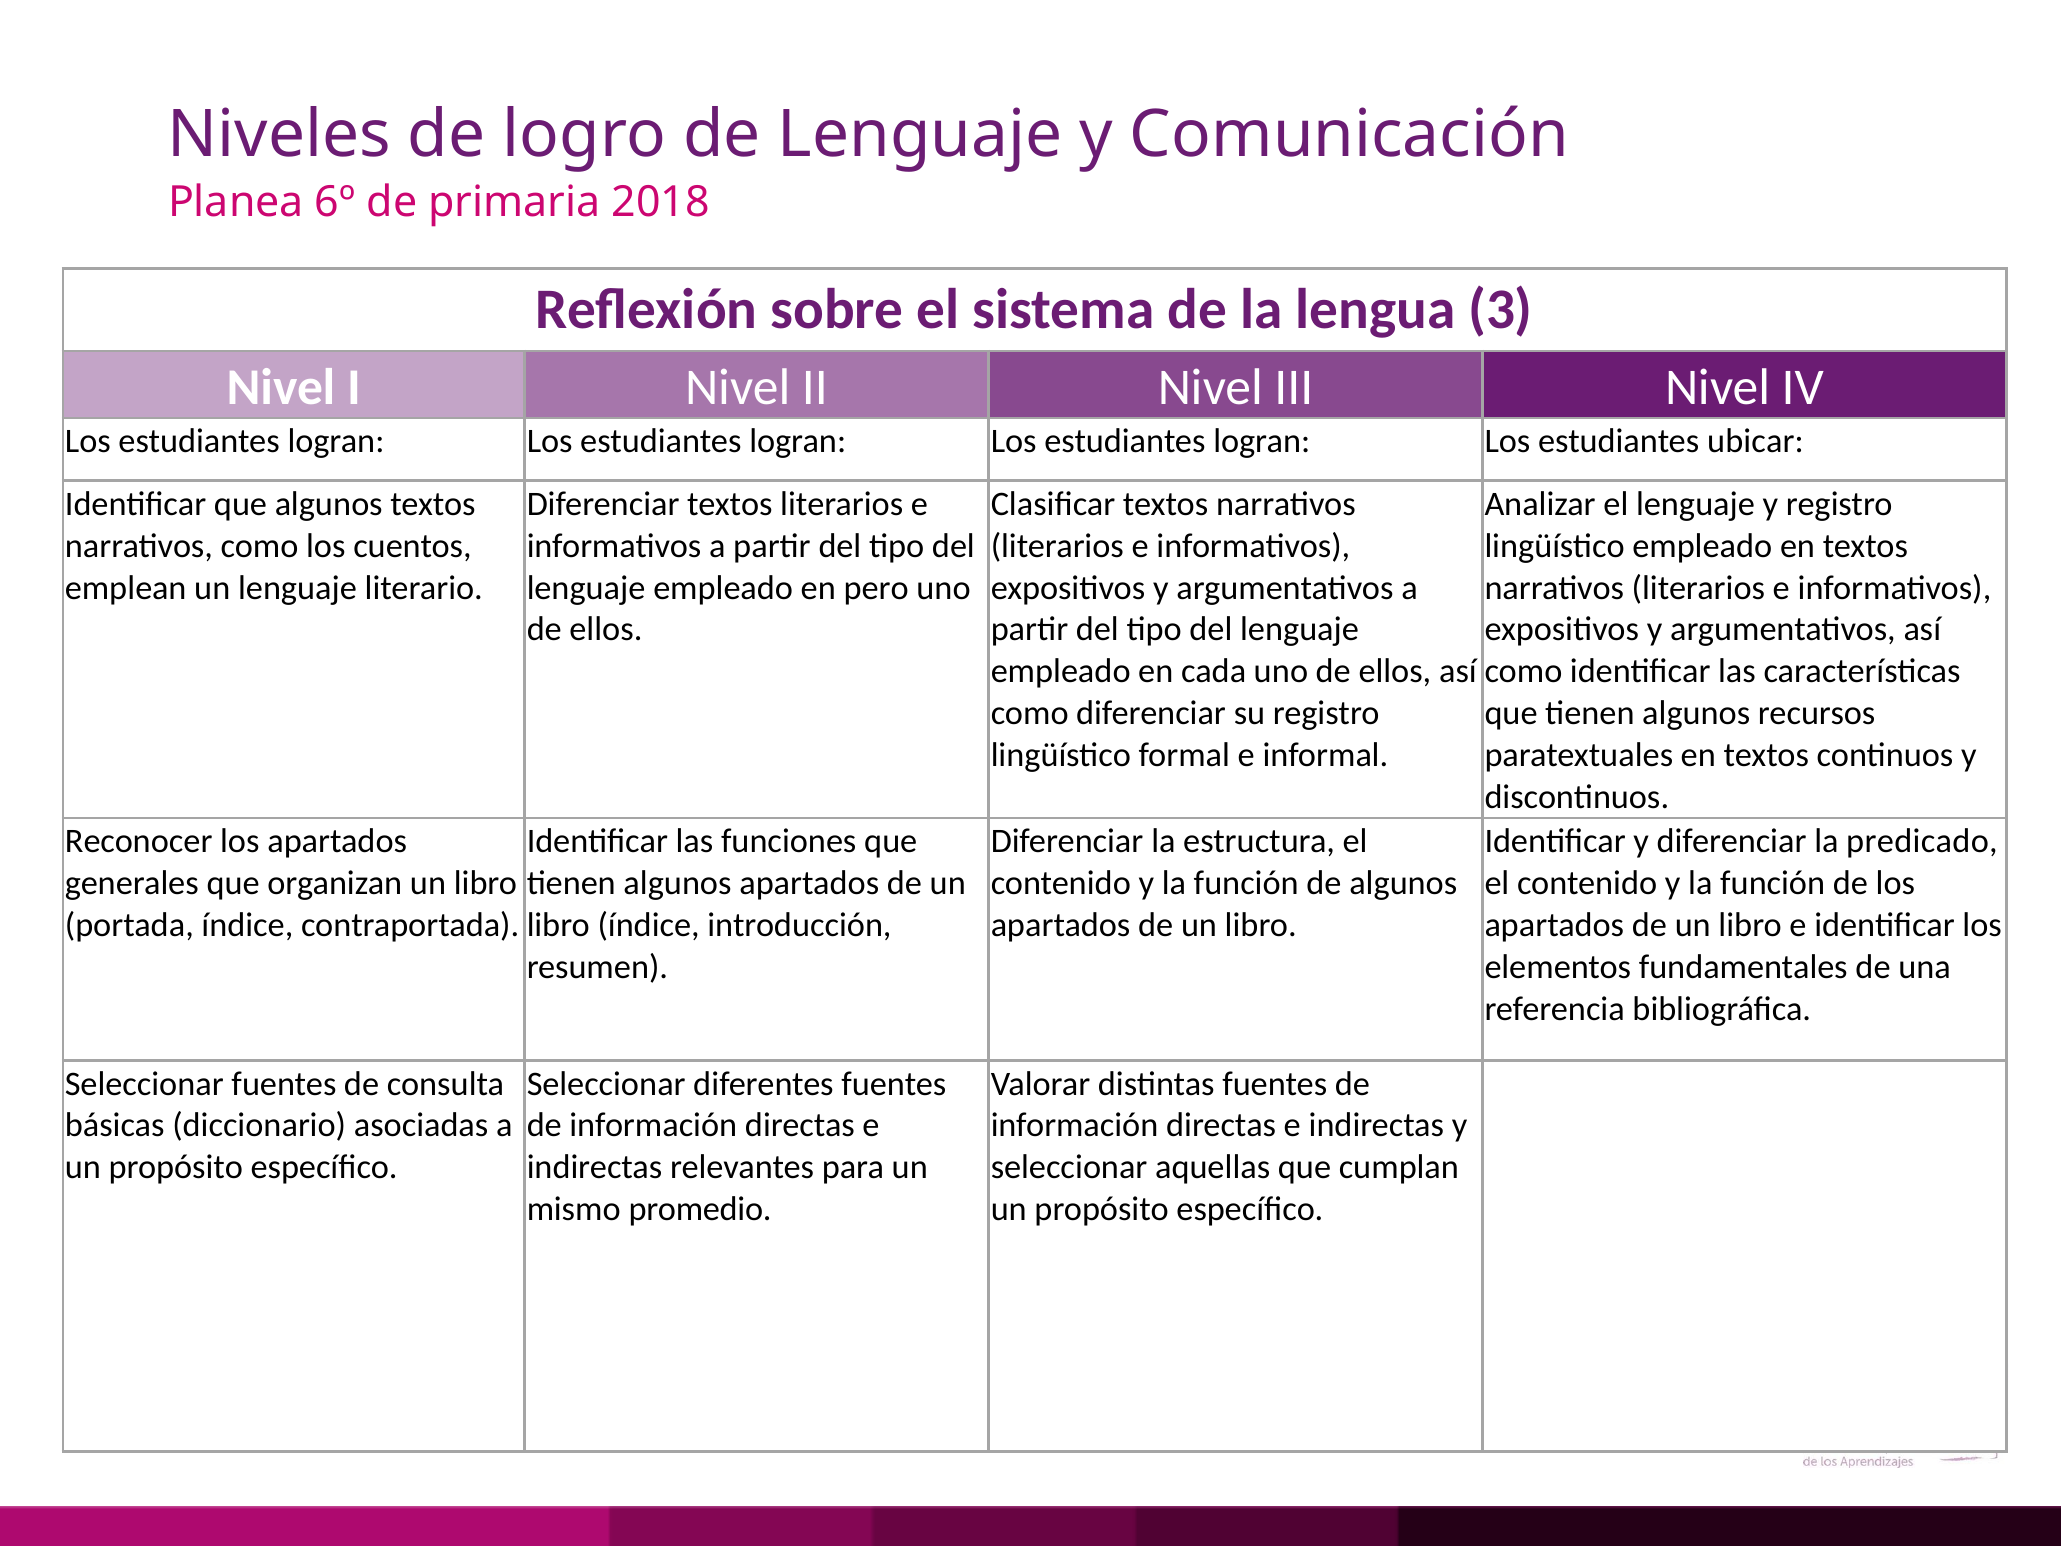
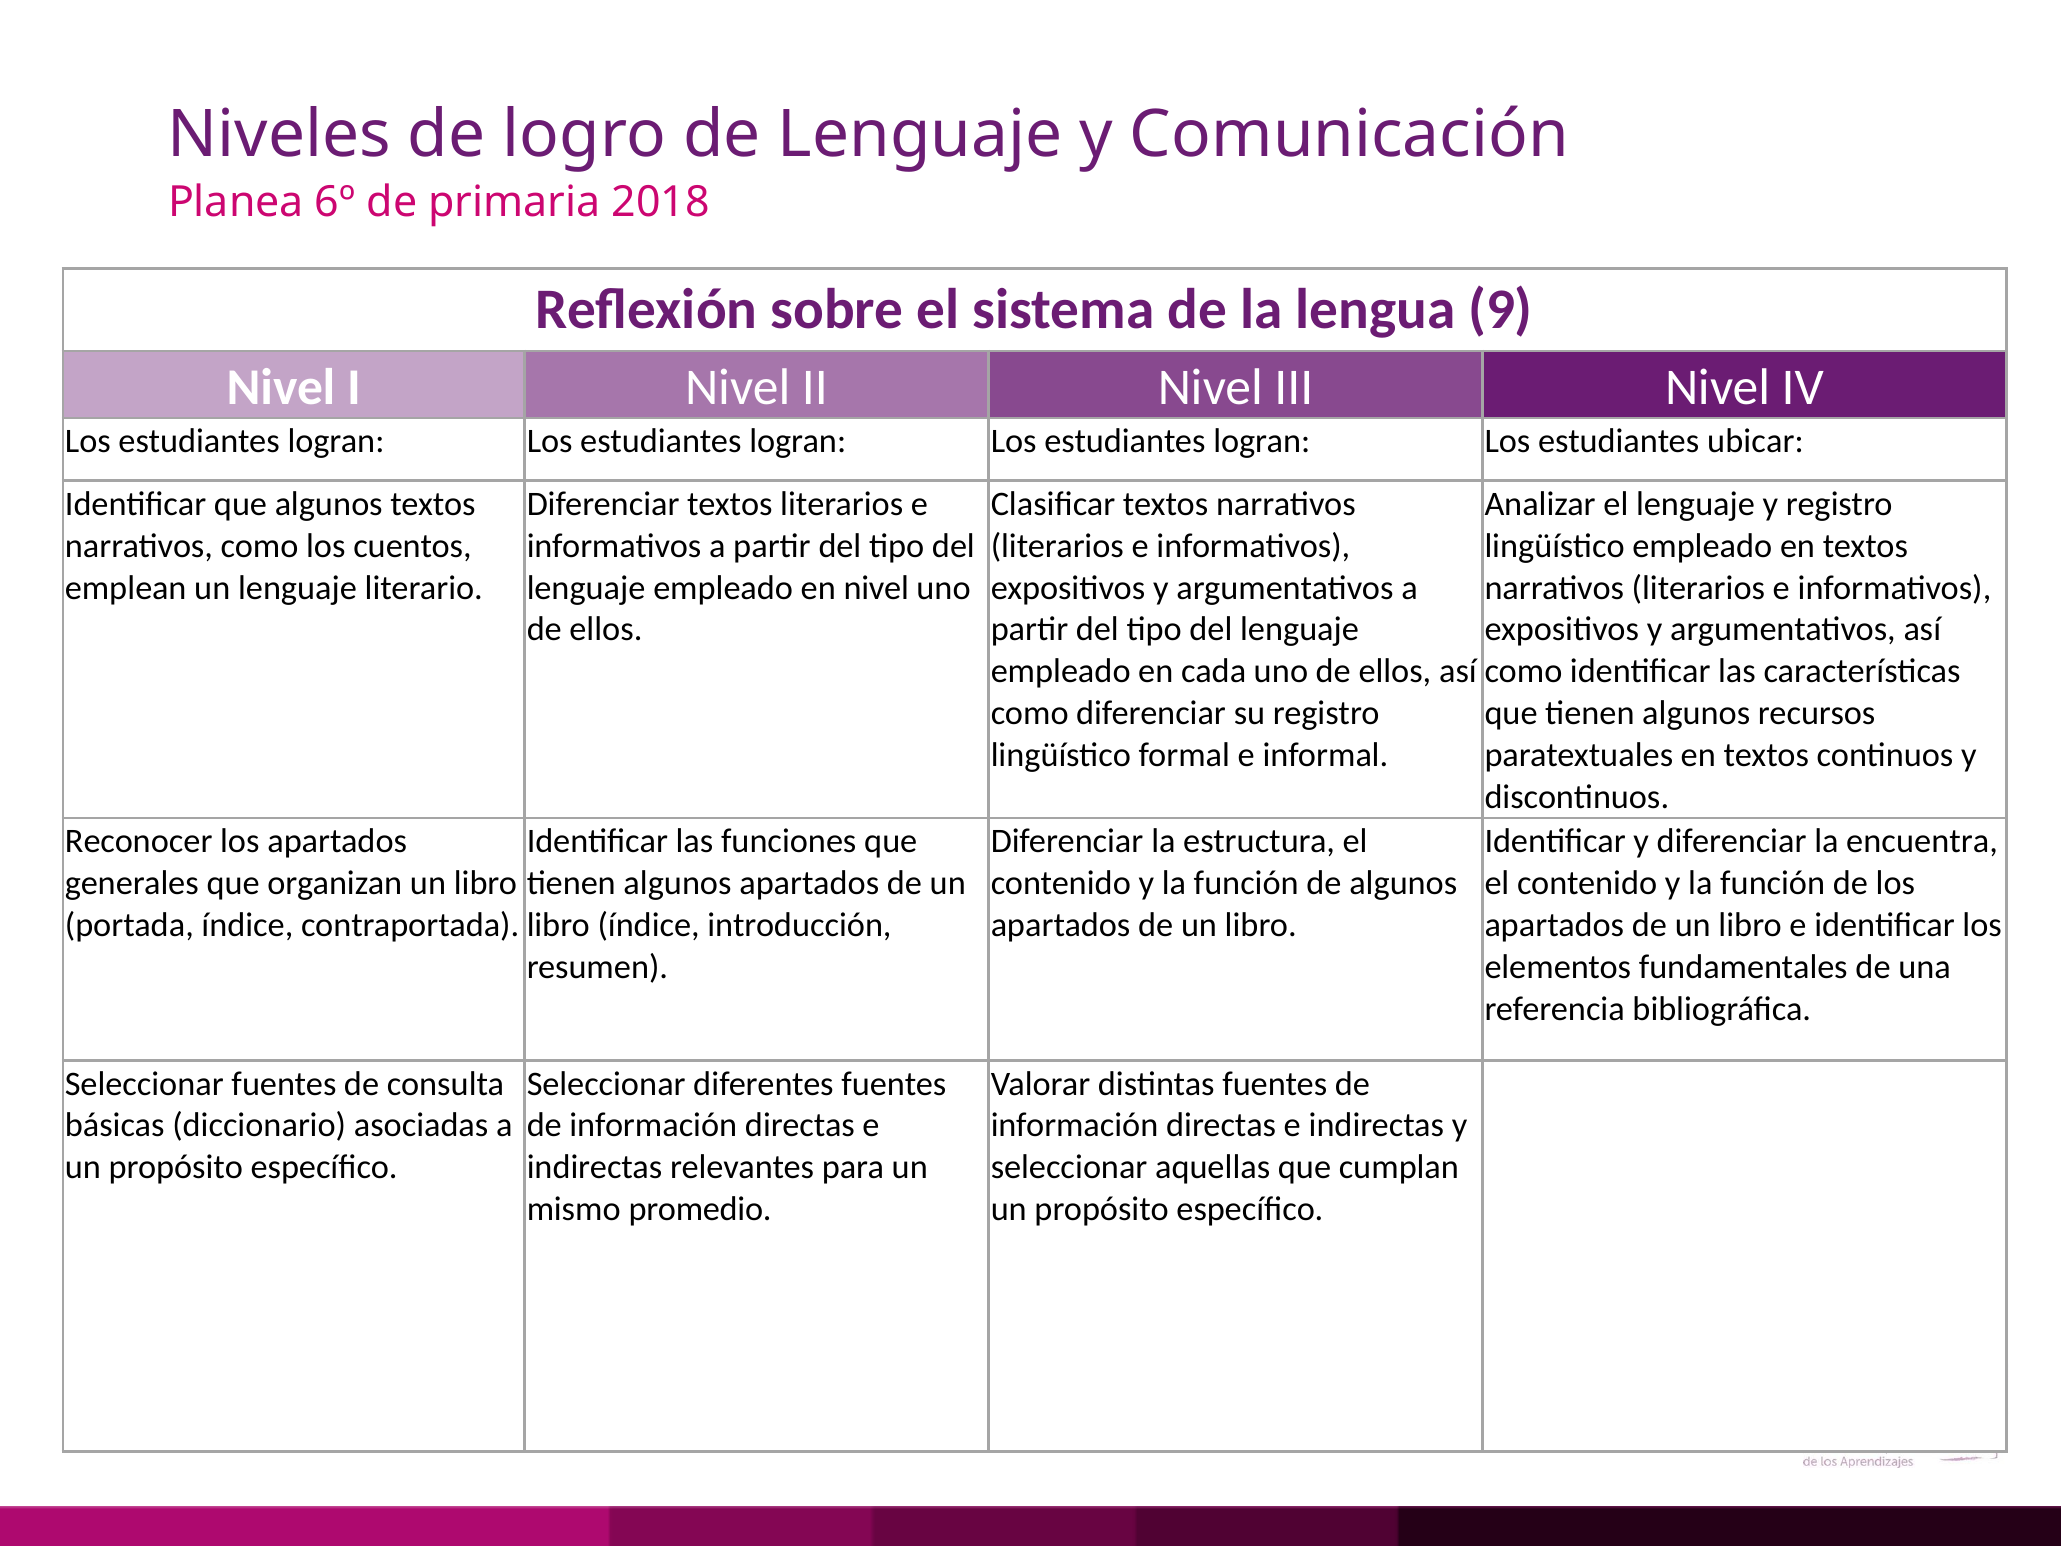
3: 3 -> 9
en pero: pero -> nivel
predicado: predicado -> encuentra
